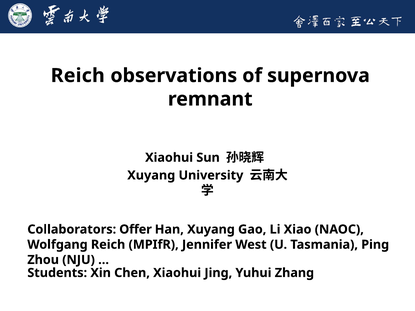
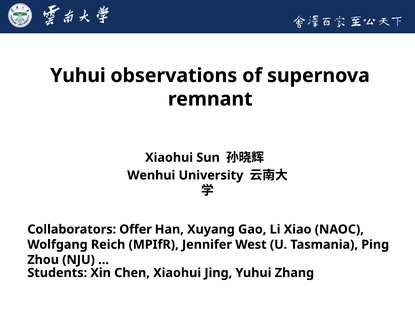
Reich at (78, 76): Reich -> Yuhui
Xuyang at (151, 175): Xuyang -> Wenhui
